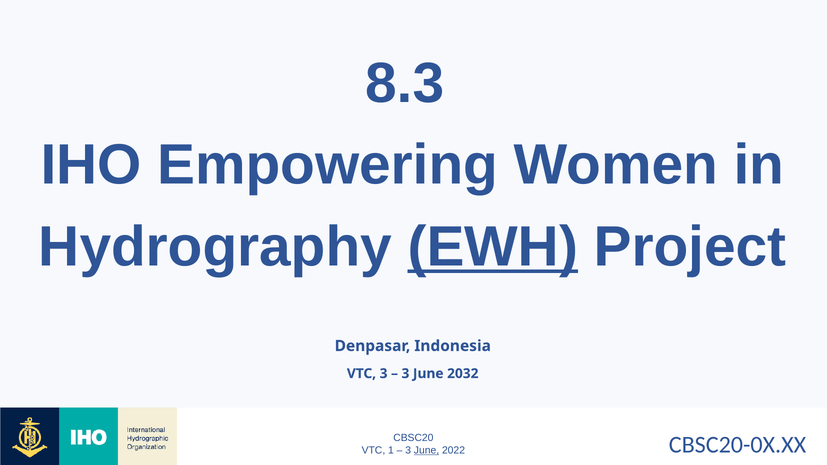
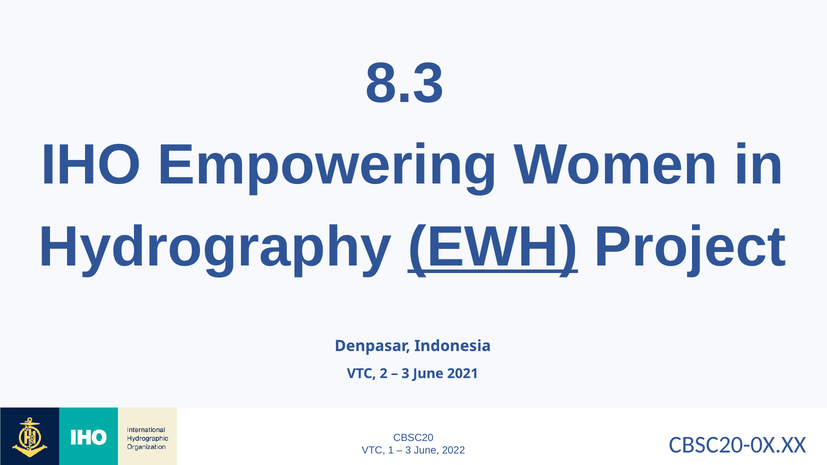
VTC 3: 3 -> 2
2032: 2032 -> 2021
June at (426, 451) underline: present -> none
